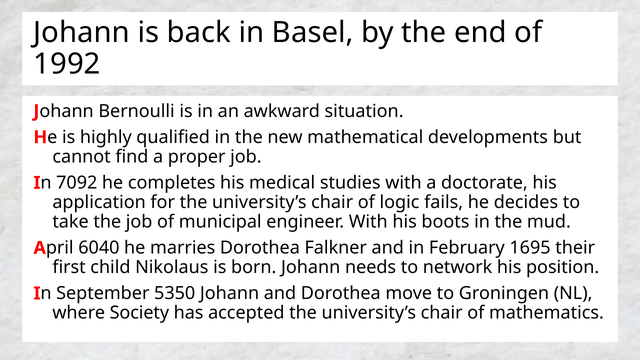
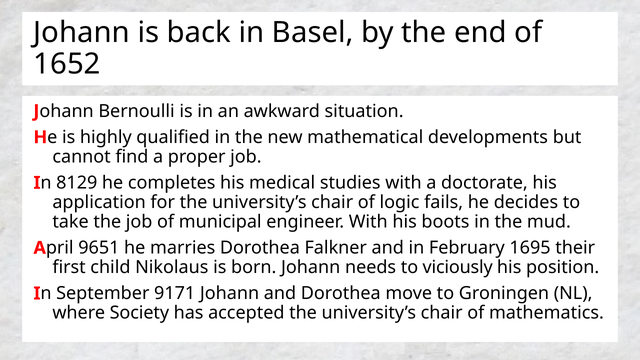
1992: 1992 -> 1652
7092: 7092 -> 8129
6040: 6040 -> 9651
network: network -> viciously
5350: 5350 -> 9171
